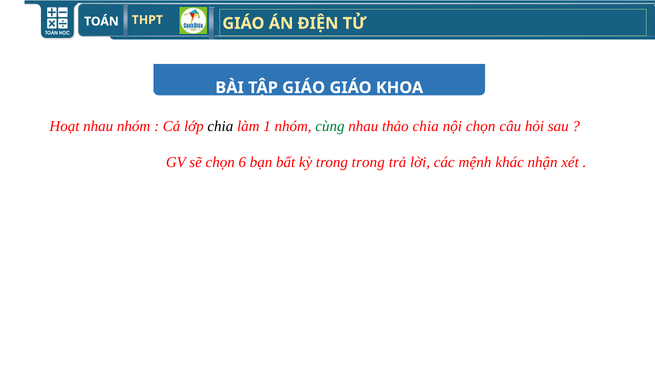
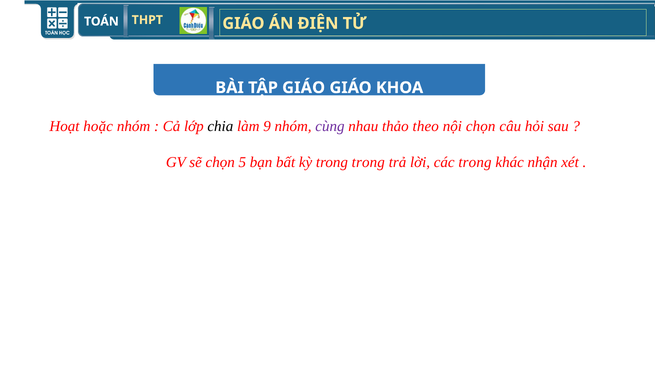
Hoạt nhau: nhau -> hoặc
1: 1 -> 9
cùng colour: green -> purple
thảo chia: chia -> theo
6: 6 -> 5
các mệnh: mệnh -> trong
